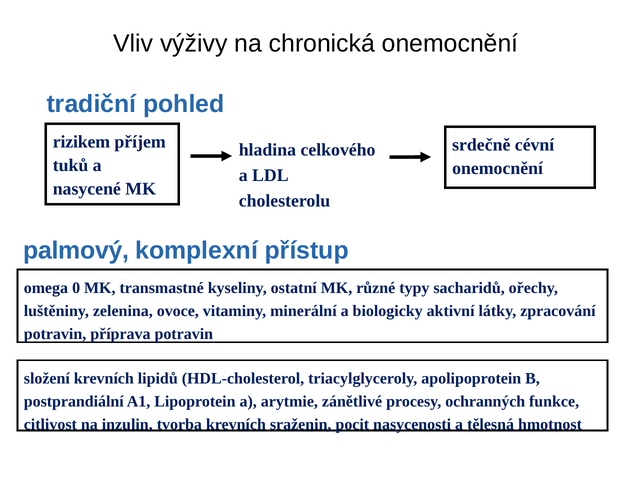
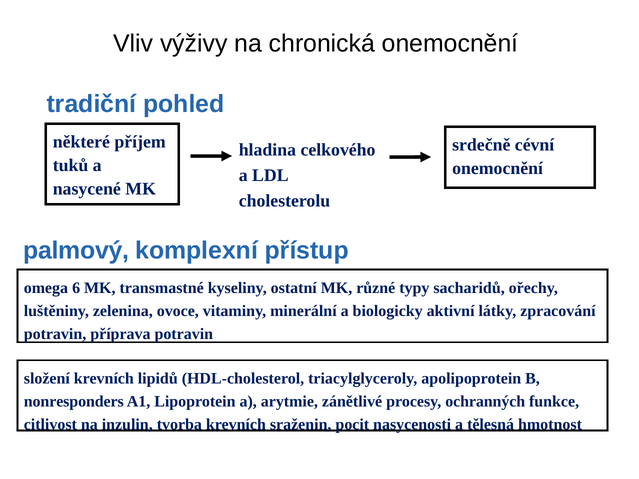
rizikem: rizikem -> některé
0: 0 -> 6
postprandiální: postprandiální -> nonresponders
